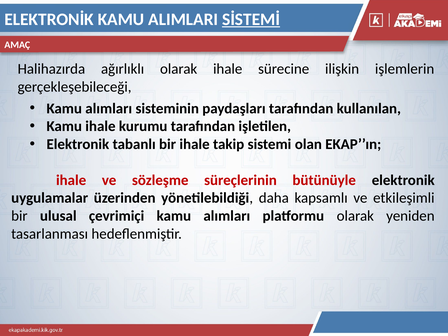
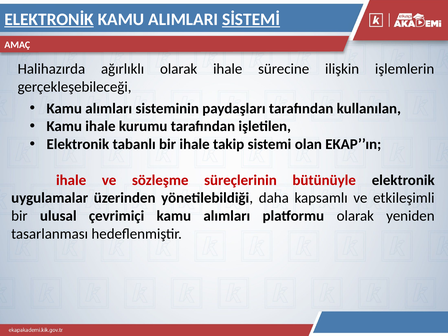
ELEKTRONİK underline: none -> present
